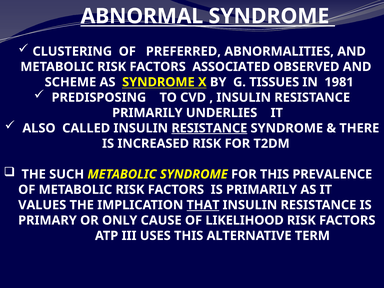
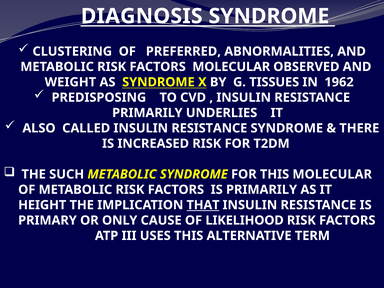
ABNORMAL: ABNORMAL -> DIAGNOSIS
FACTORS ASSOCIATED: ASSOCIATED -> MOLECULAR
SCHEME: SCHEME -> WEIGHT
1981: 1981 -> 1962
RESISTANCE at (209, 128) underline: present -> none
THIS PREVALENCE: PREVALENCE -> MOLECULAR
VALUES: VALUES -> HEIGHT
